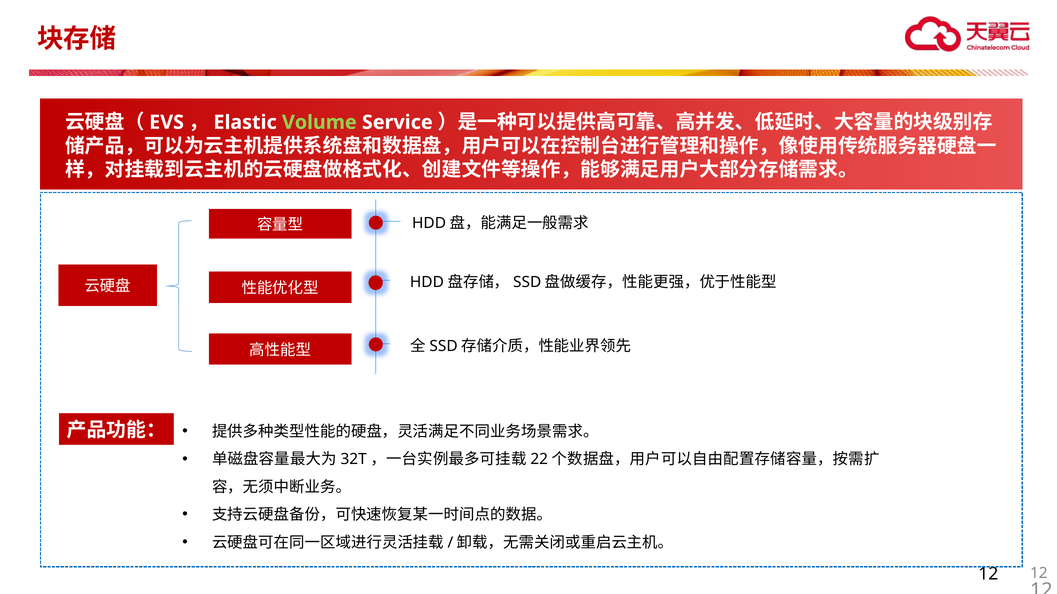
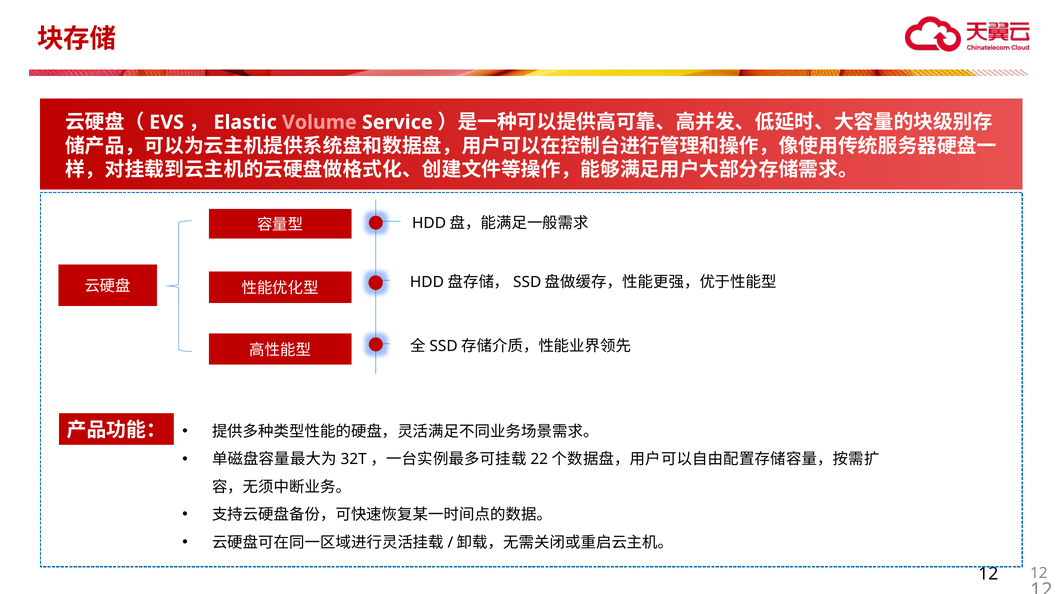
Volume colour: light green -> pink
